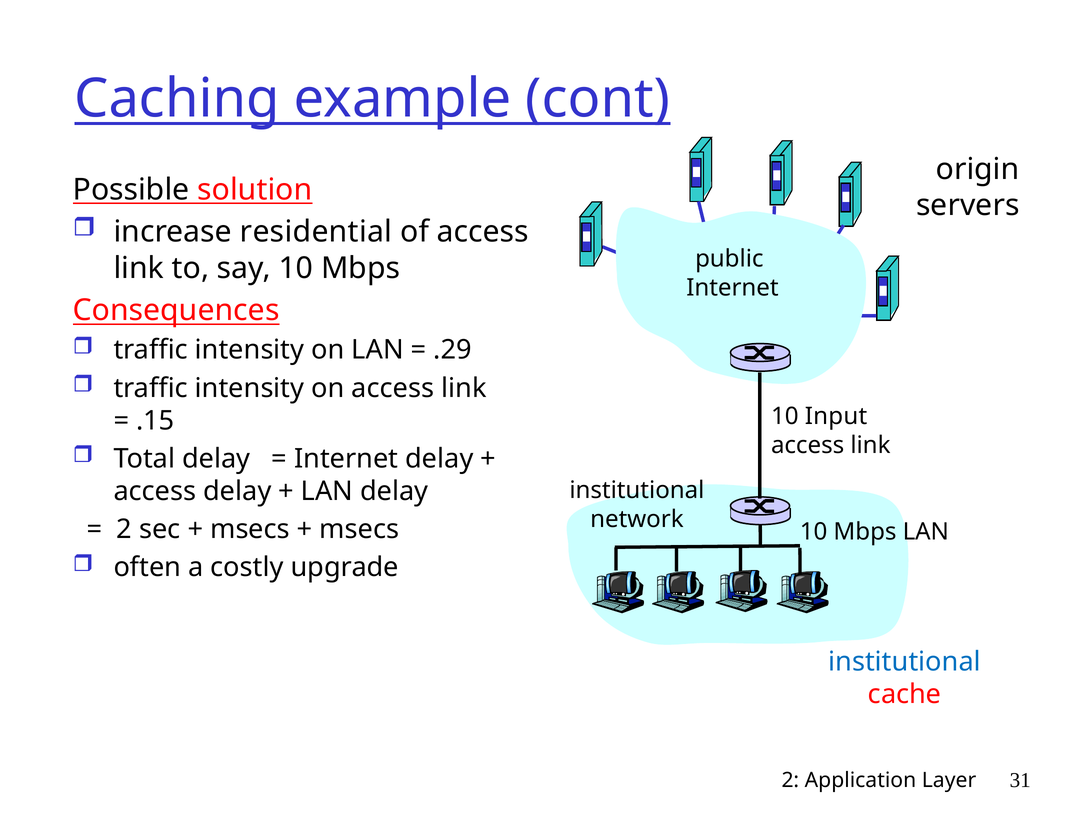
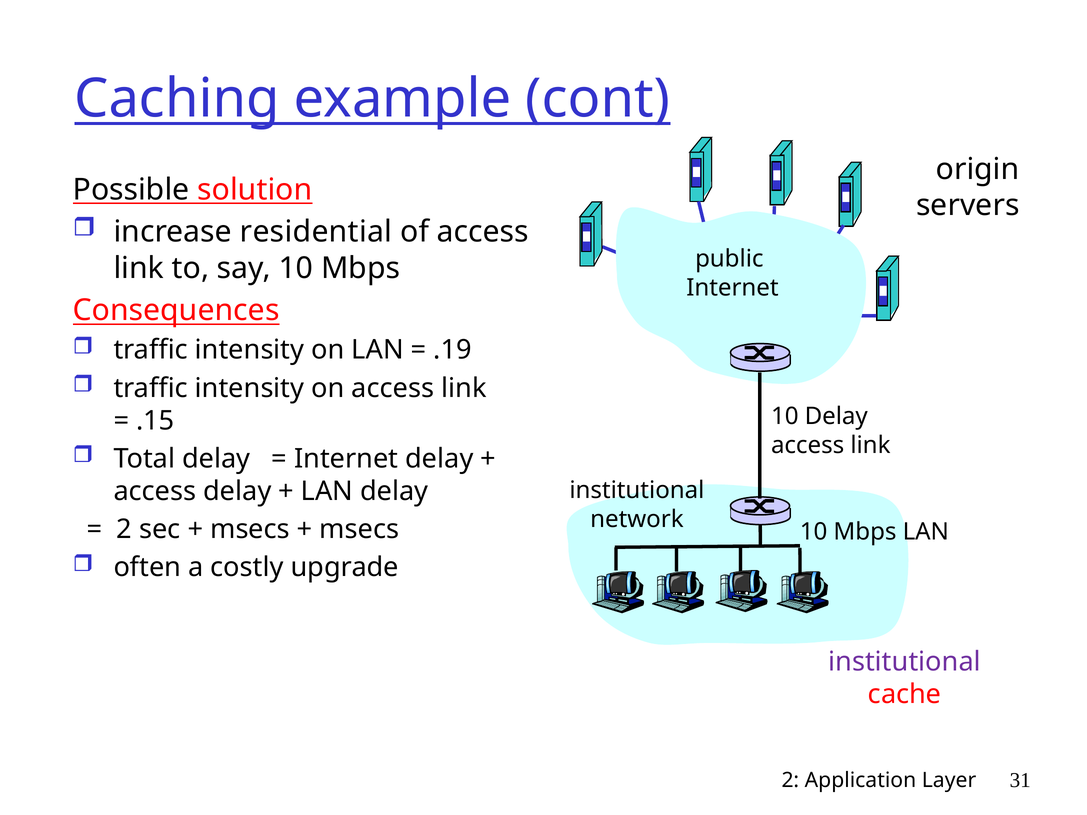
.29: .29 -> .19
10 Input: Input -> Delay
institutional at (905, 662) colour: blue -> purple
